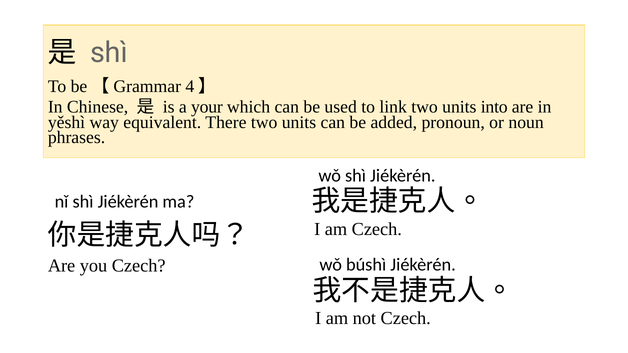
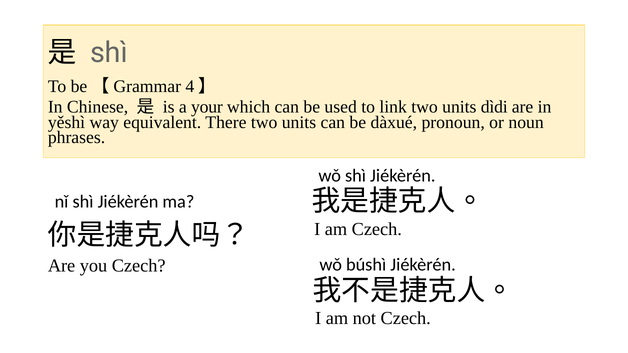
into: into -> dìdi
added: added -> dàxué
